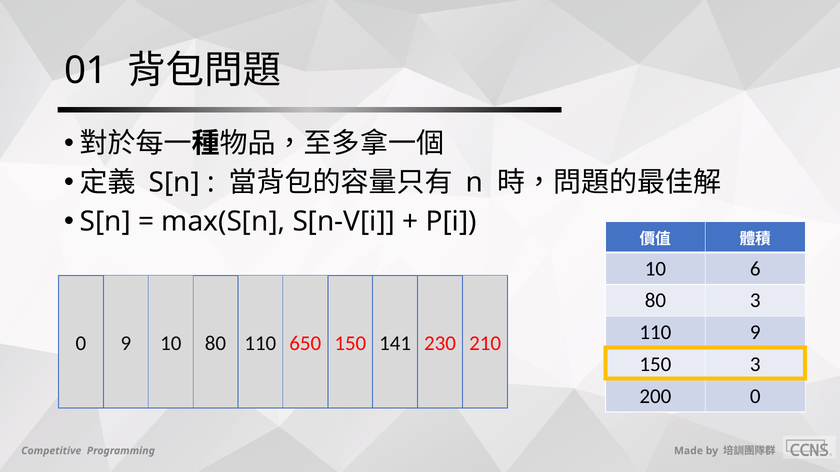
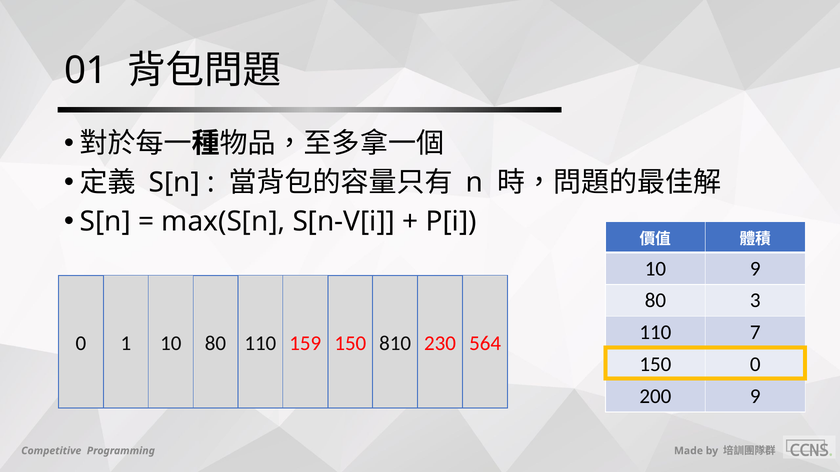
10 6: 6 -> 9
110 9: 9 -> 7
0 9: 9 -> 1
650: 650 -> 159
141: 141 -> 810
210: 210 -> 564
150 3: 3 -> 0
200 0: 0 -> 9
